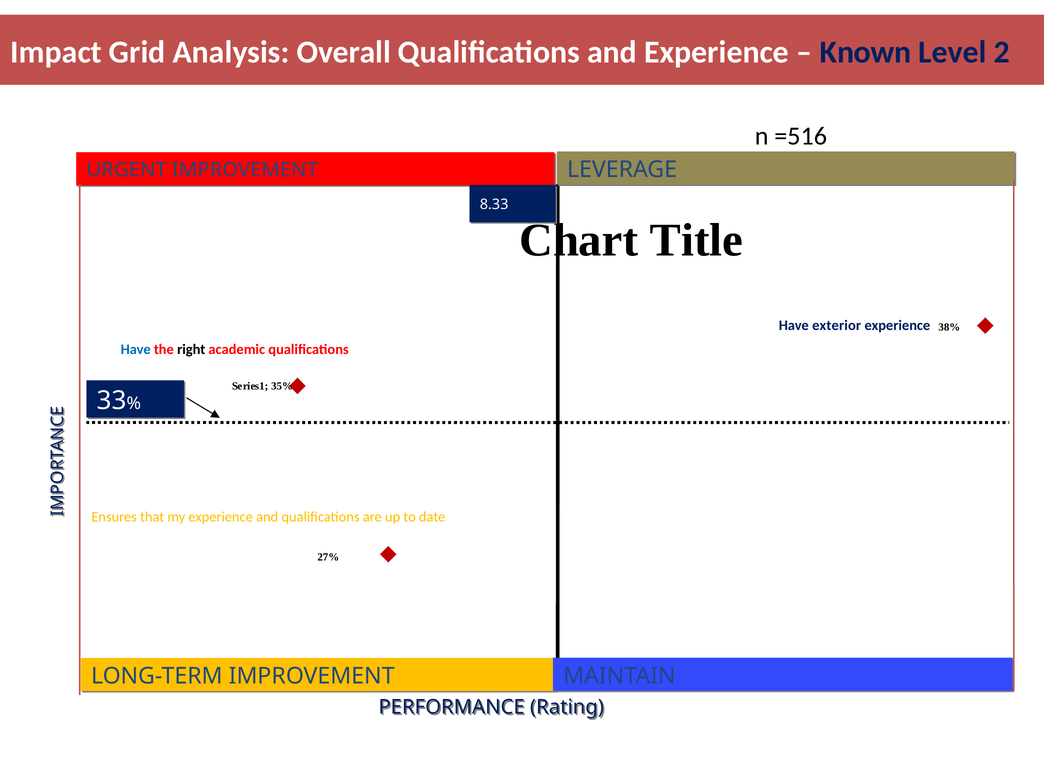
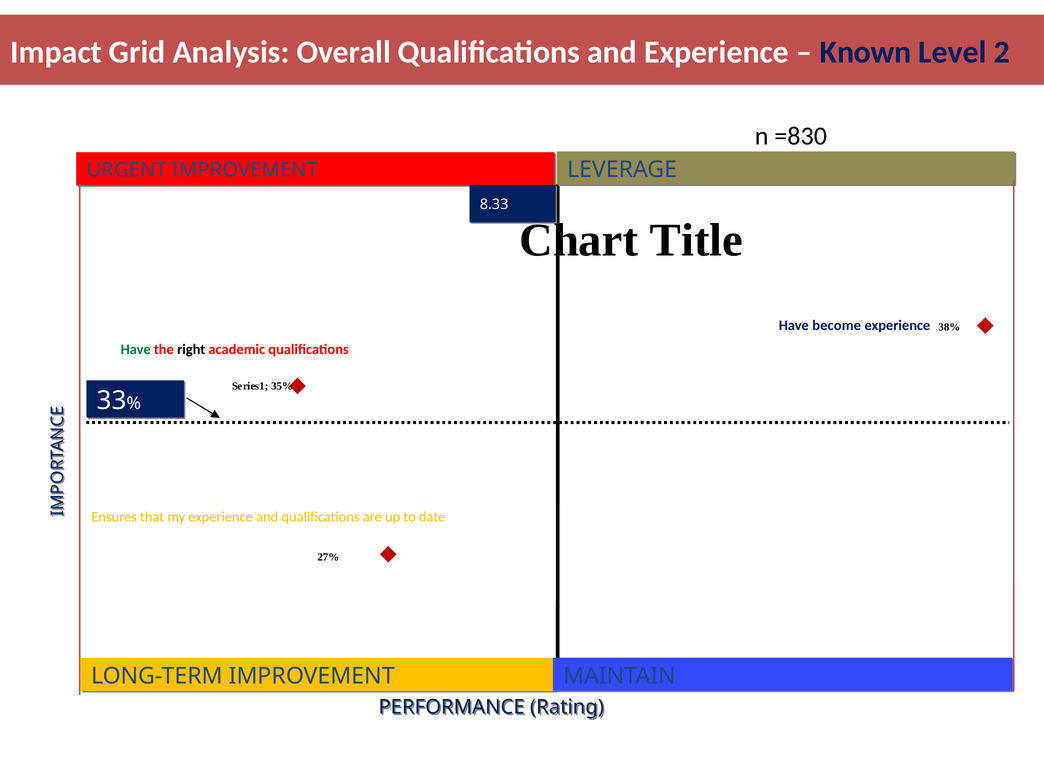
=516: =516 -> =830
exterior: exterior -> become
Have at (136, 349) colour: blue -> green
